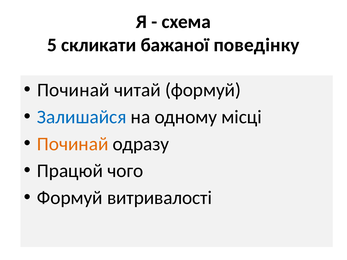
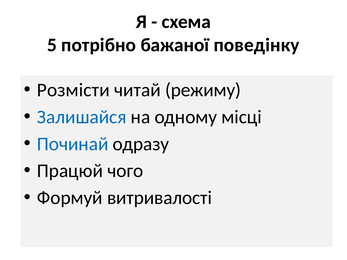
скликати: скликати -> потрібно
Починай at (73, 90): Починай -> Розмісти
читай формуй: формуй -> режиму
Починай at (73, 144) colour: orange -> blue
